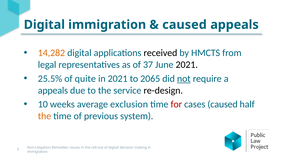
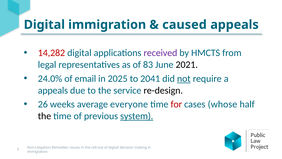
14,282 colour: orange -> red
received colour: black -> purple
37: 37 -> 83
25.5%: 25.5% -> 24.0%
quite: quite -> email
in 2021: 2021 -> 2025
2065: 2065 -> 2041
10: 10 -> 26
exclusion: exclusion -> everyone
cases caused: caused -> whose
the at (44, 116) colour: orange -> black
system underline: none -> present
